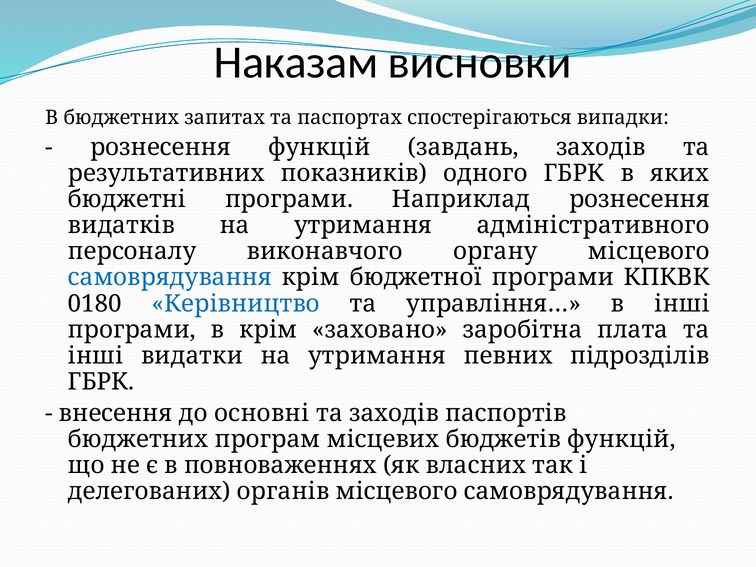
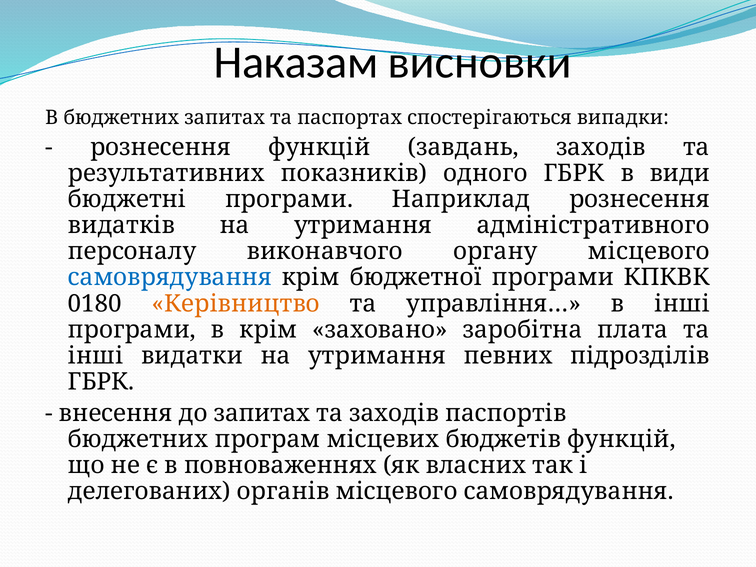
яких: яких -> види
Керівництво colour: blue -> orange
до основні: основні -> запитах
